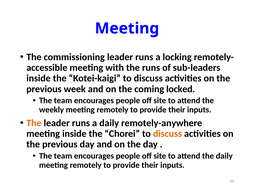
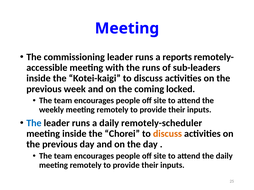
locking: locking -> reports
The at (34, 123) colour: orange -> blue
remotely-anywhere: remotely-anywhere -> remotely-scheduler
